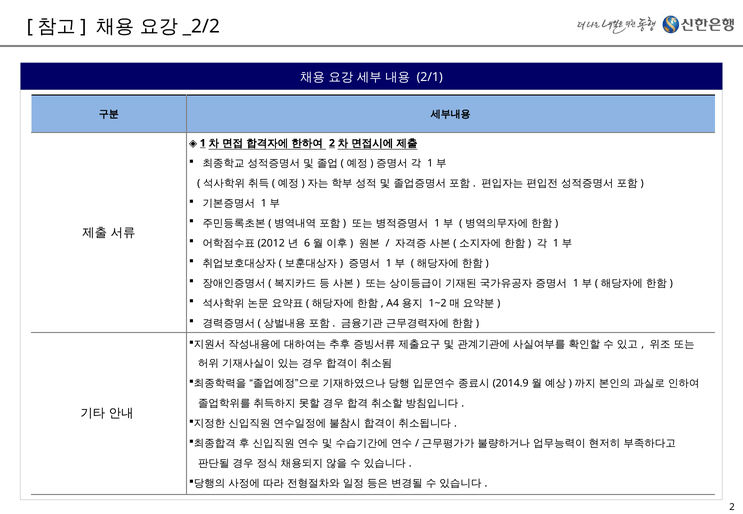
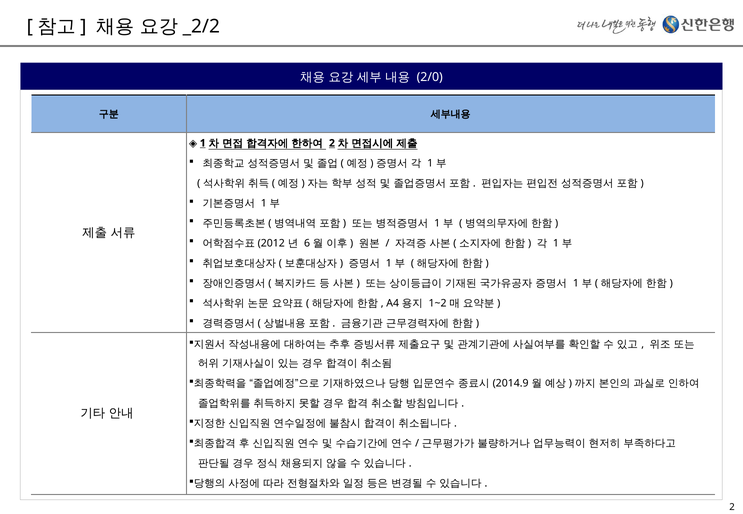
2/1: 2/1 -> 2/0
